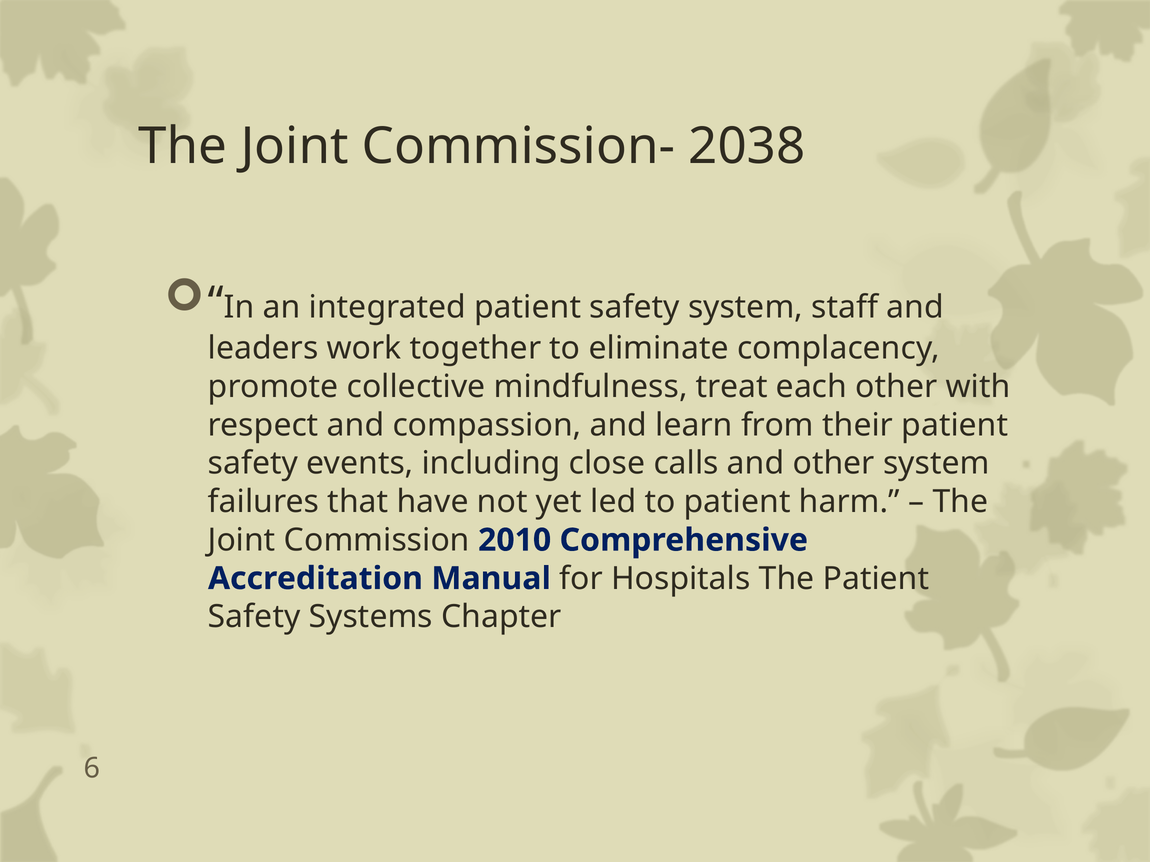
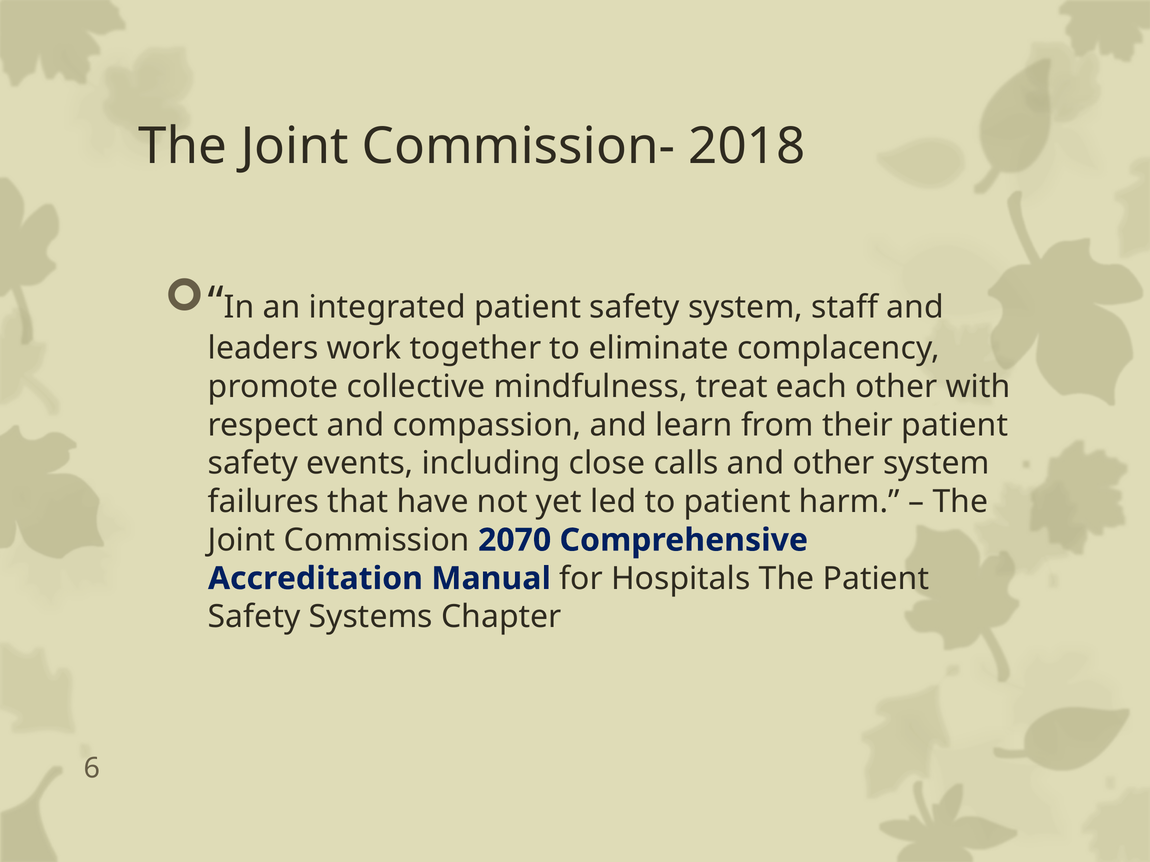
2038: 2038 -> 2018
2010: 2010 -> 2070
